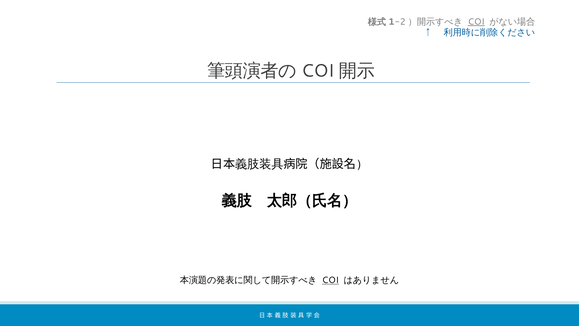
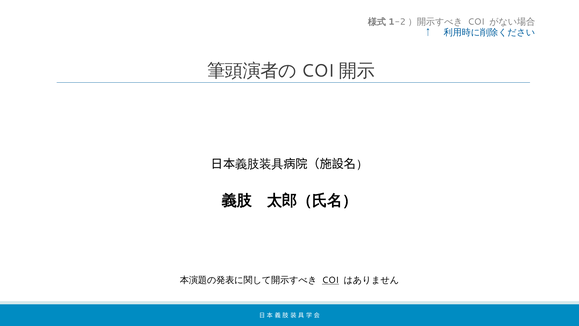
COI at (476, 22) underline: present -> none
